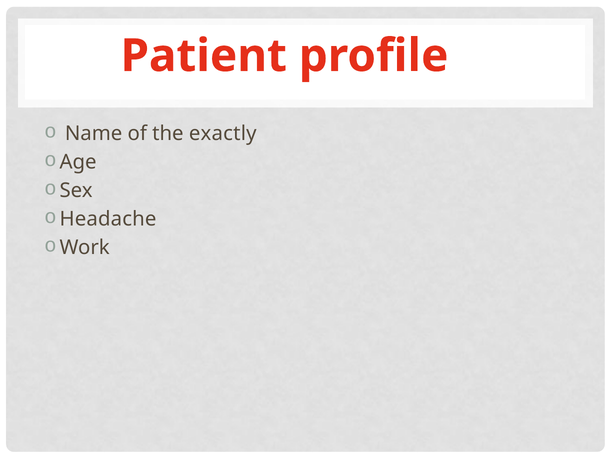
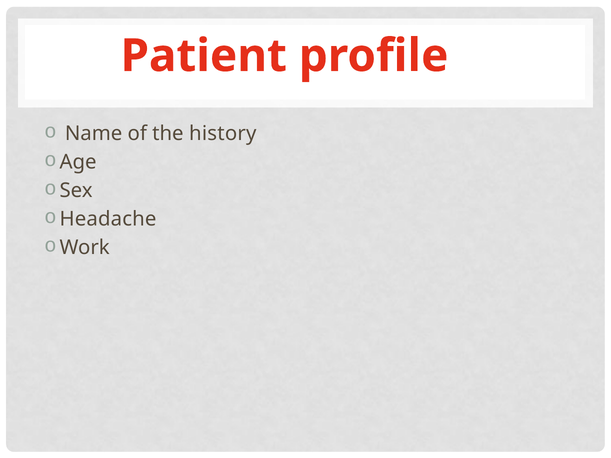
exactly: exactly -> history
